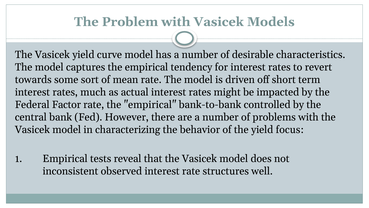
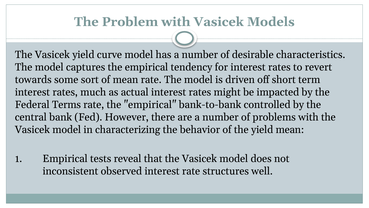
Factor: Factor -> Terms
yield focus: focus -> mean
